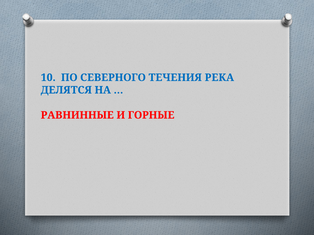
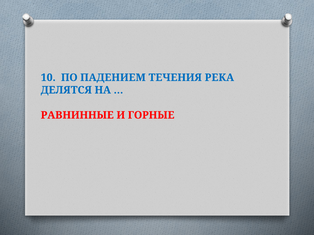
СЕВЕРНОГО: СЕВЕРНОГО -> ПАДЕНИЕМ
